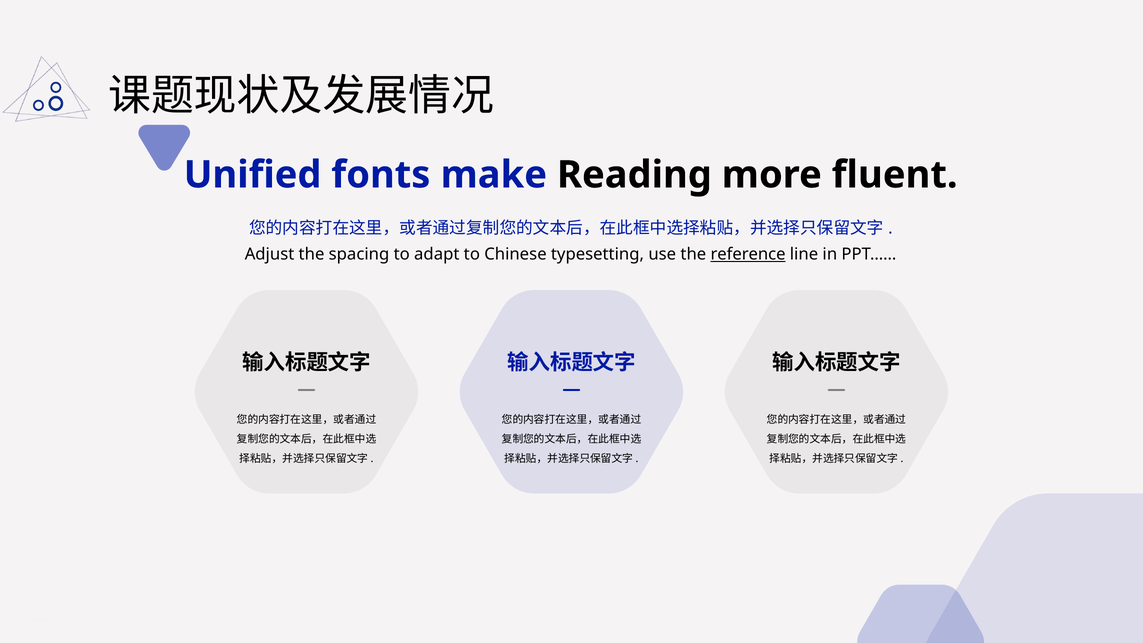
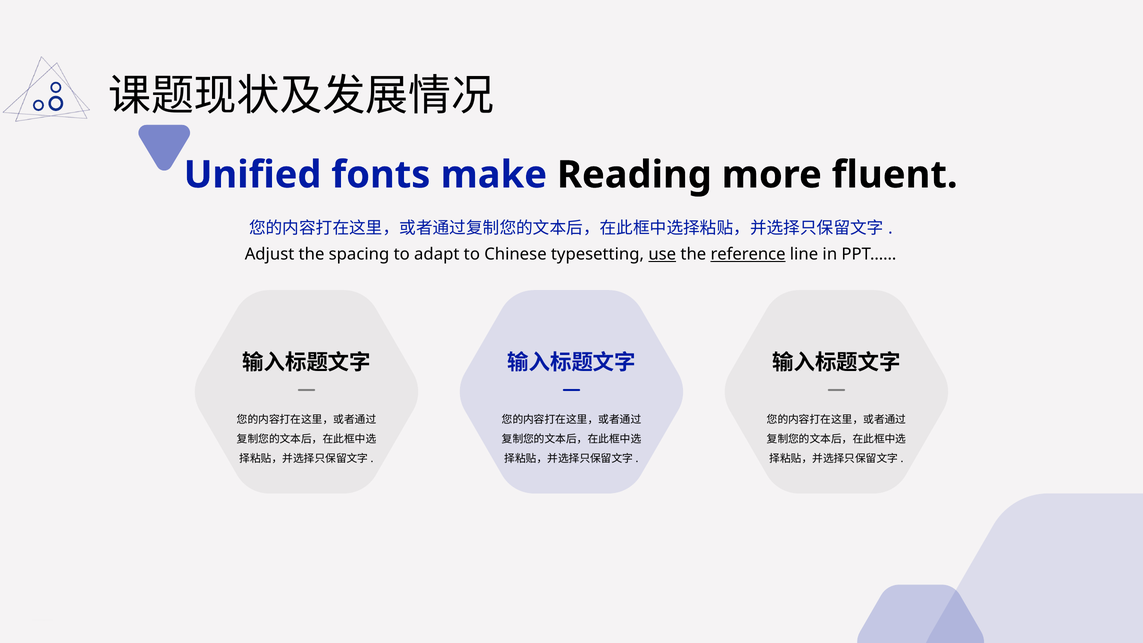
use underline: none -> present
